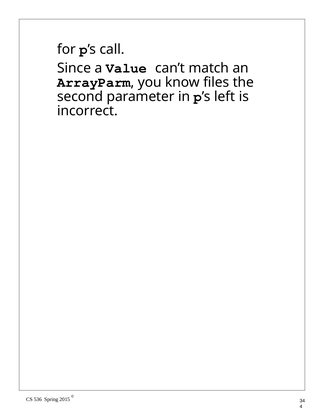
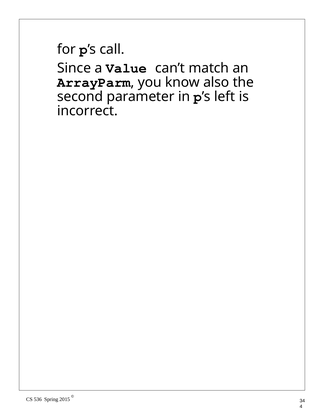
files: files -> also
